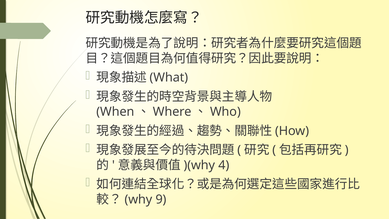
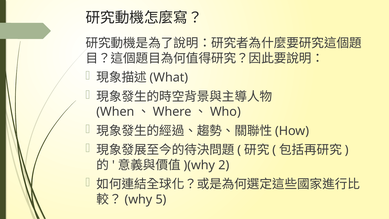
4: 4 -> 2
9: 9 -> 5
